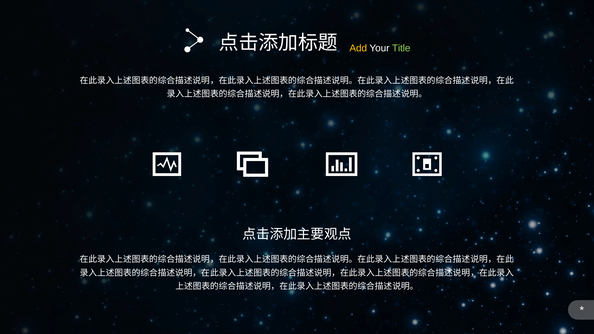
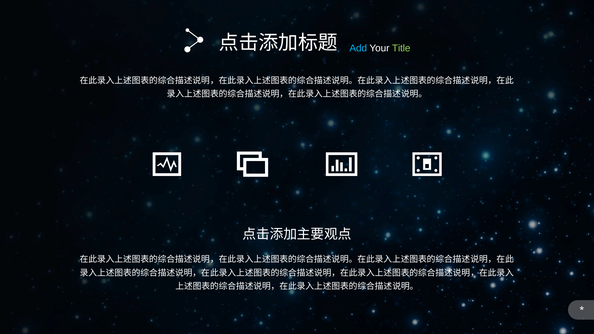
Add colour: yellow -> light blue
